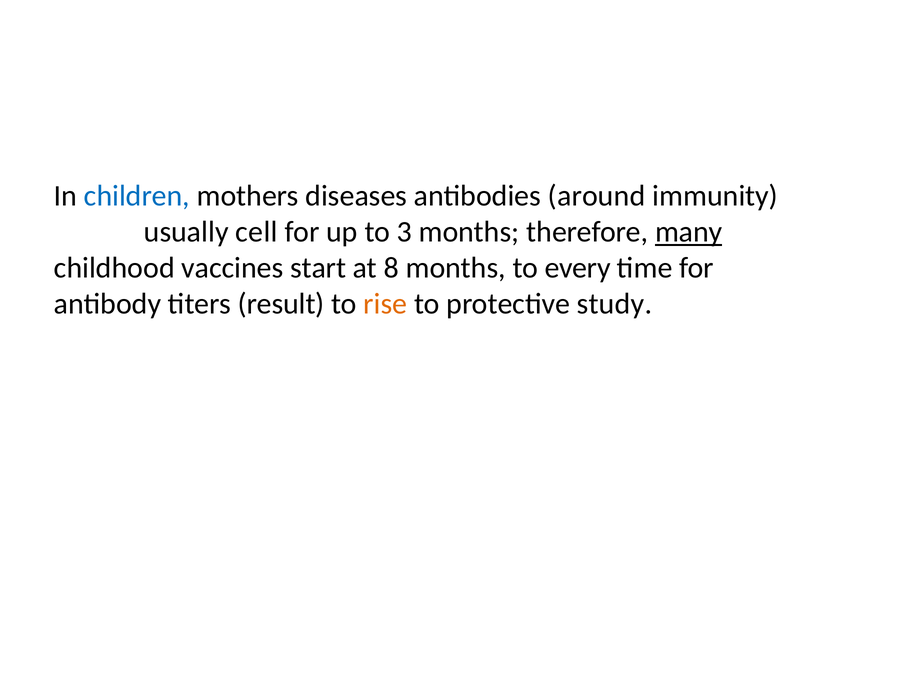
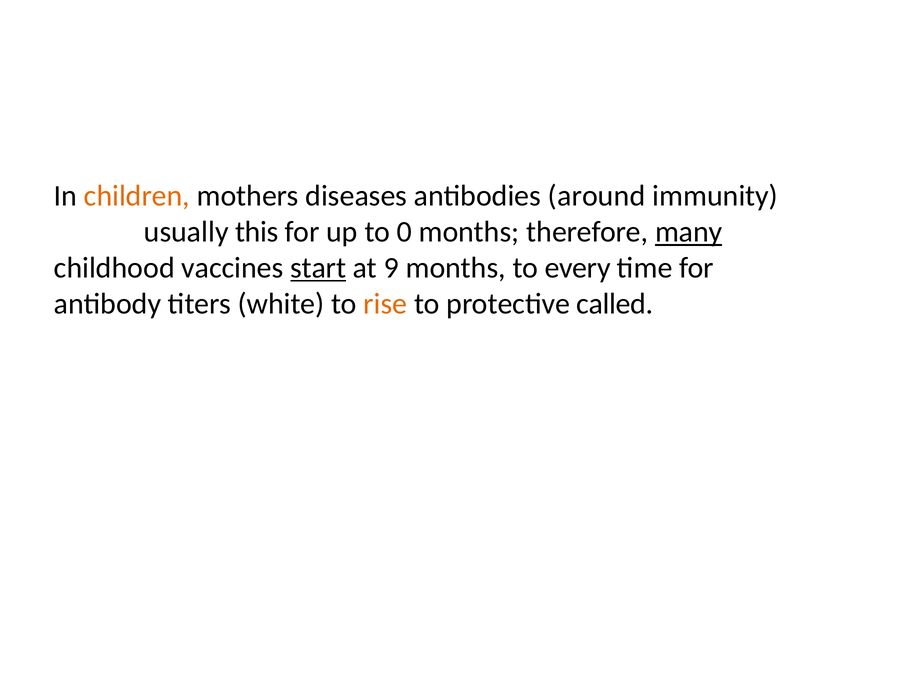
children colour: blue -> orange
cell: cell -> this
3: 3 -> 0
start underline: none -> present
8: 8 -> 9
result: result -> white
study: study -> called
